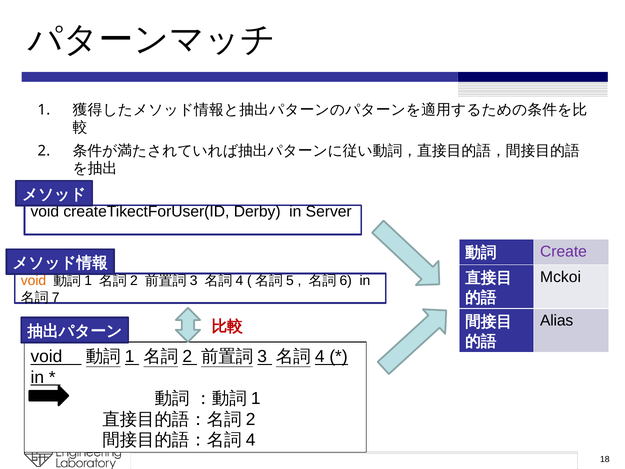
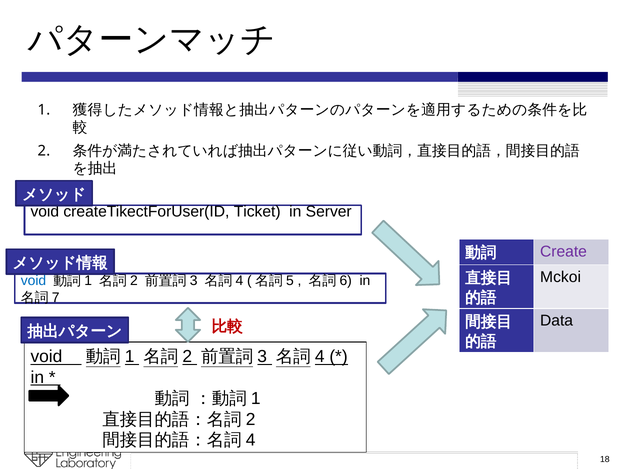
Derby: Derby -> Ticket
void at (33, 281) colour: orange -> blue
Alias: Alias -> Data
